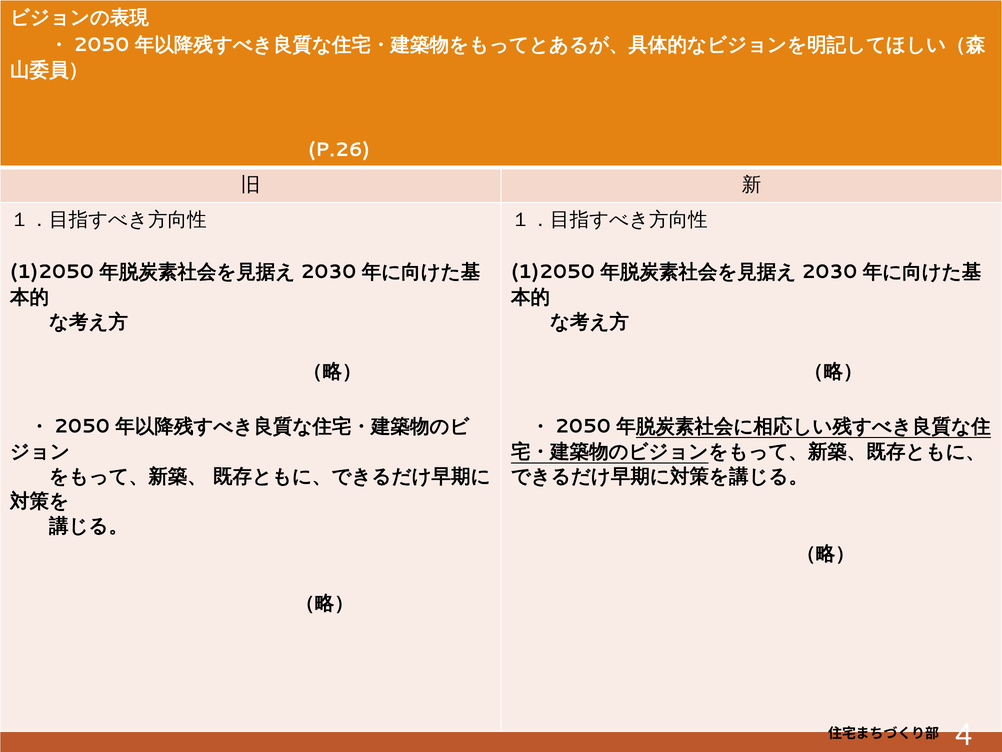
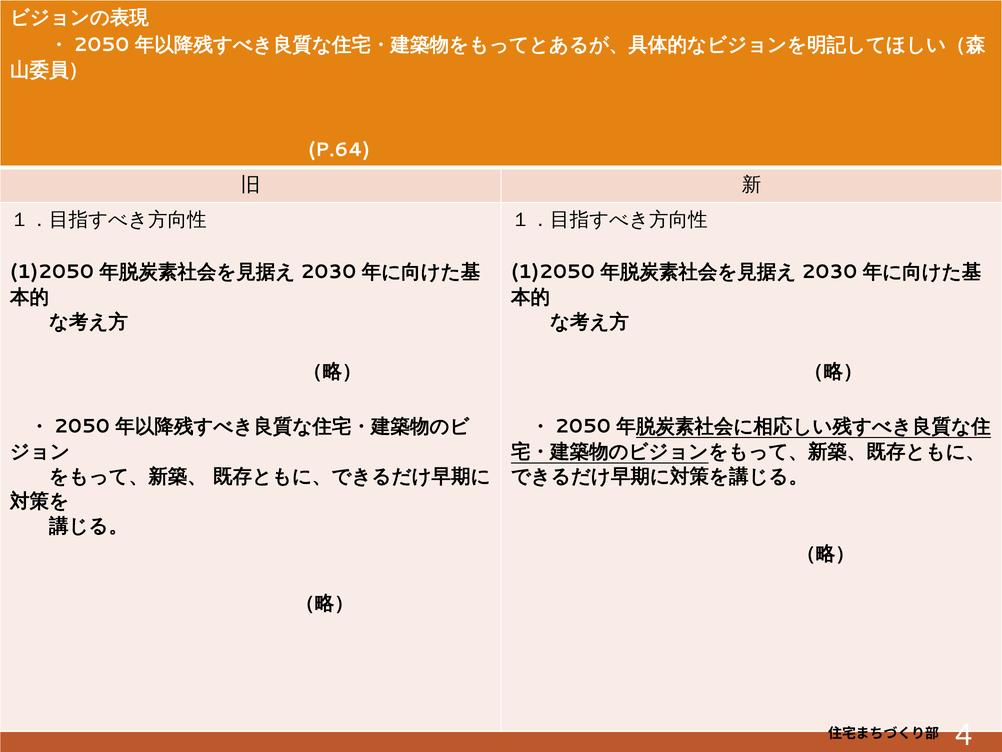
P.26: P.26 -> P.64
